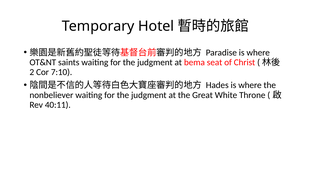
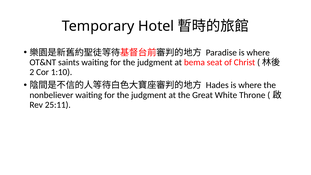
7:10: 7:10 -> 1:10
40:11: 40:11 -> 25:11
